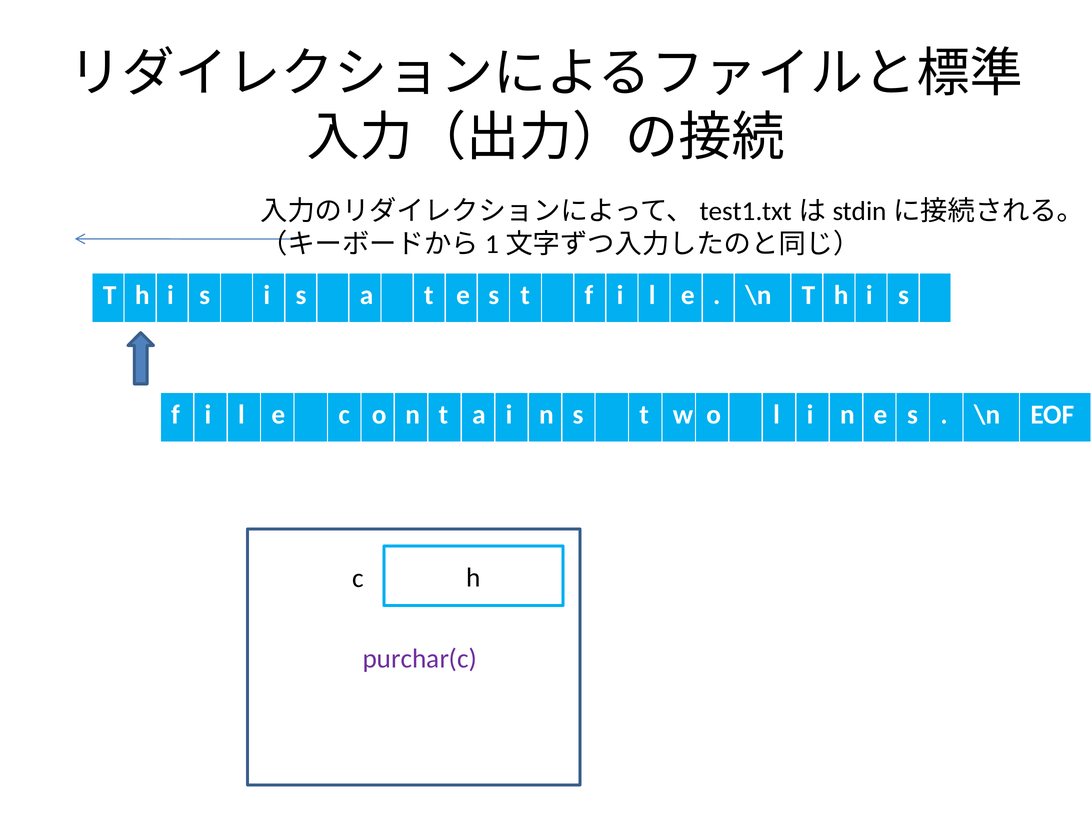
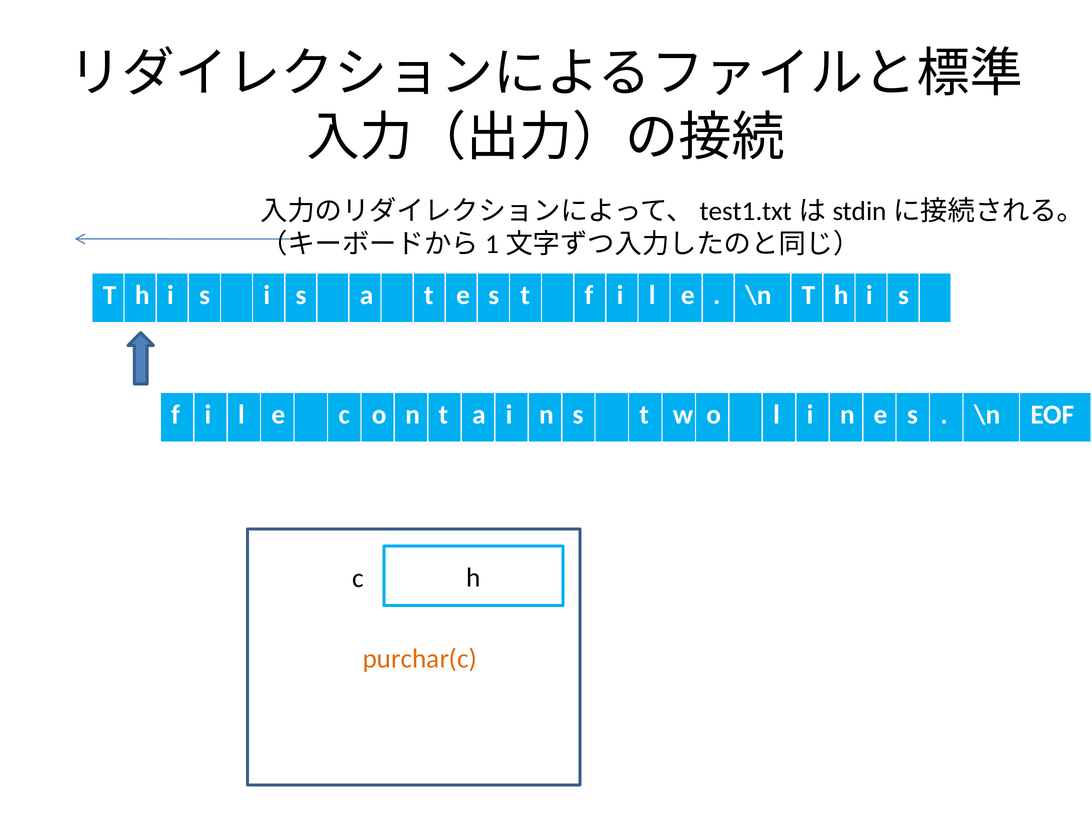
purchar(c colour: purple -> orange
